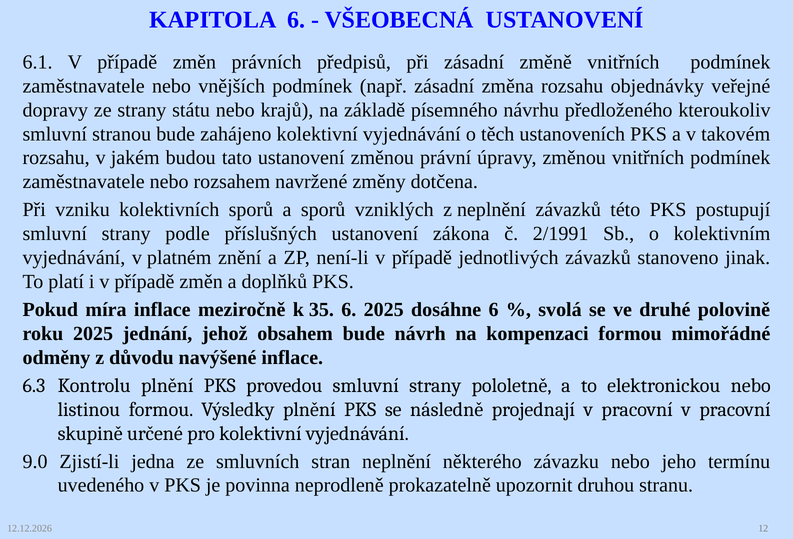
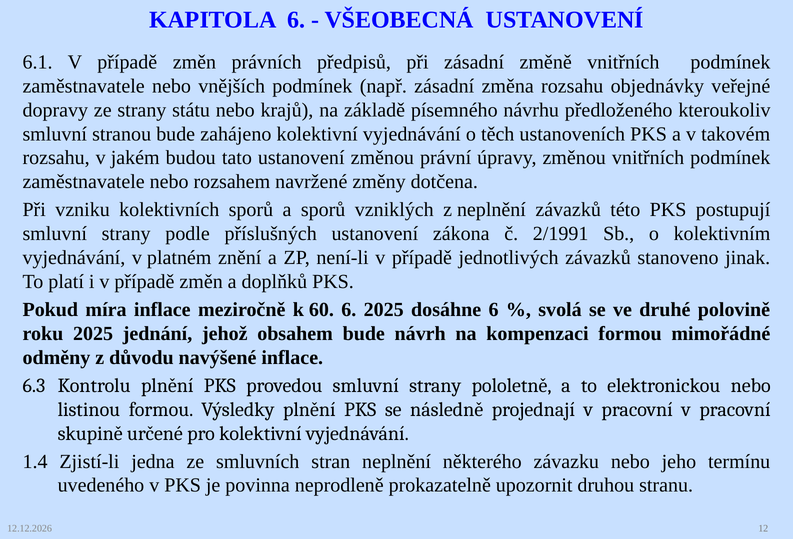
35: 35 -> 60
9.0: 9.0 -> 1.4
